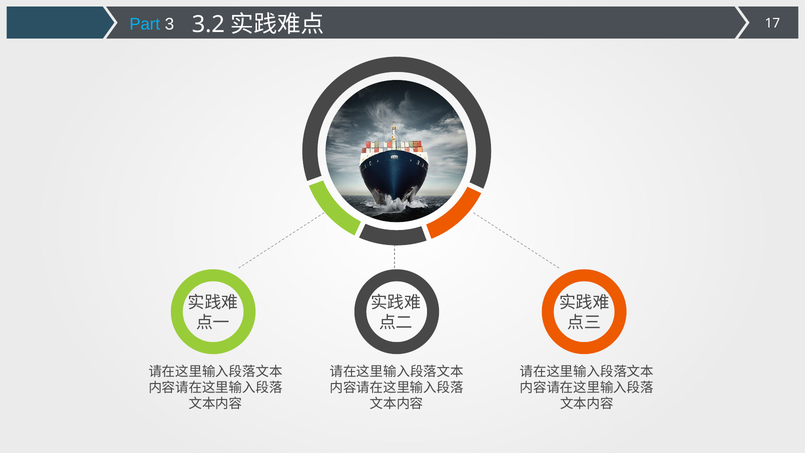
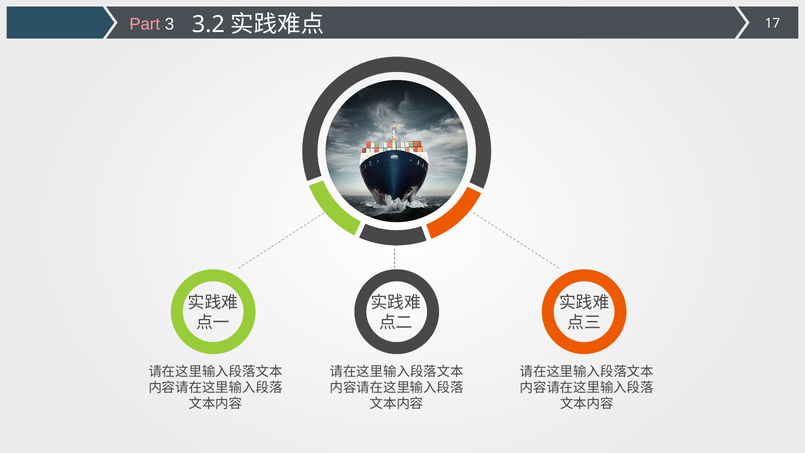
Part colour: light blue -> pink
